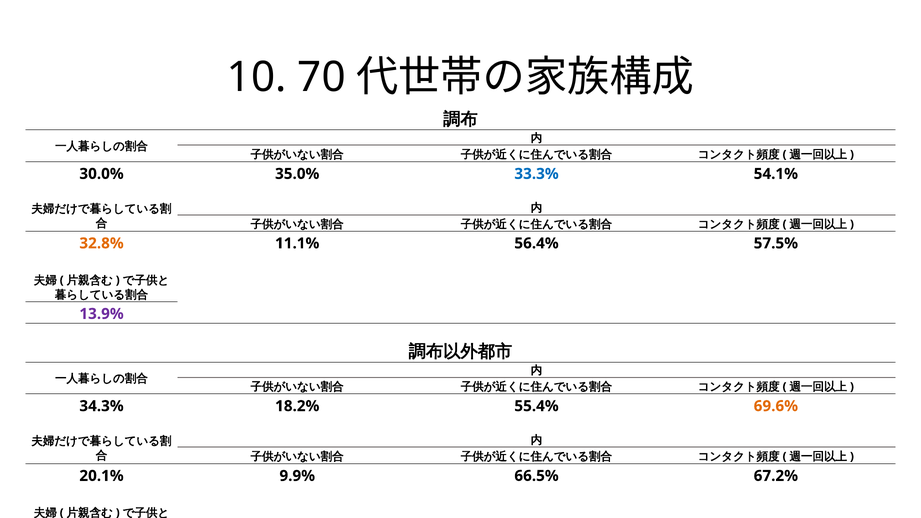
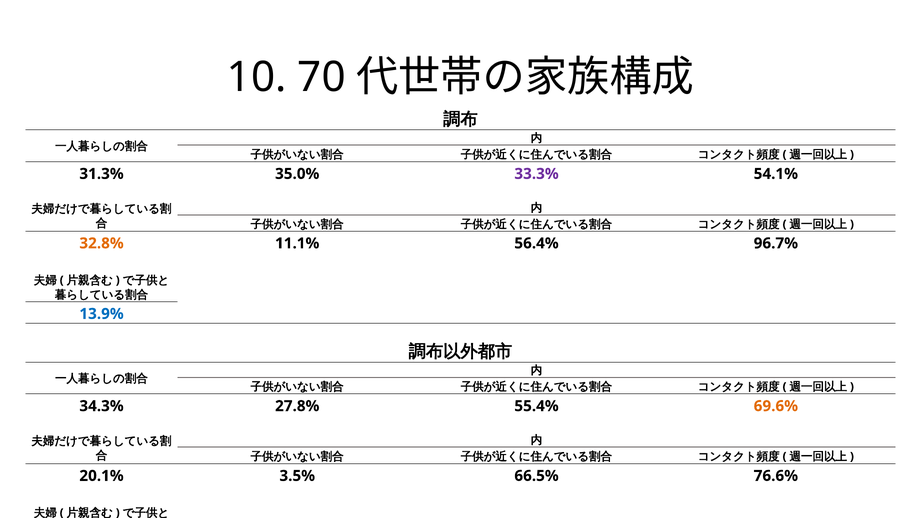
30.0%: 30.0% -> 31.3%
33.3% colour: blue -> purple
57.5%: 57.5% -> 96.7%
13.9% colour: purple -> blue
18.2%: 18.2% -> 27.8%
9.9%: 9.9% -> 3.5%
67.2%: 67.2% -> 76.6%
